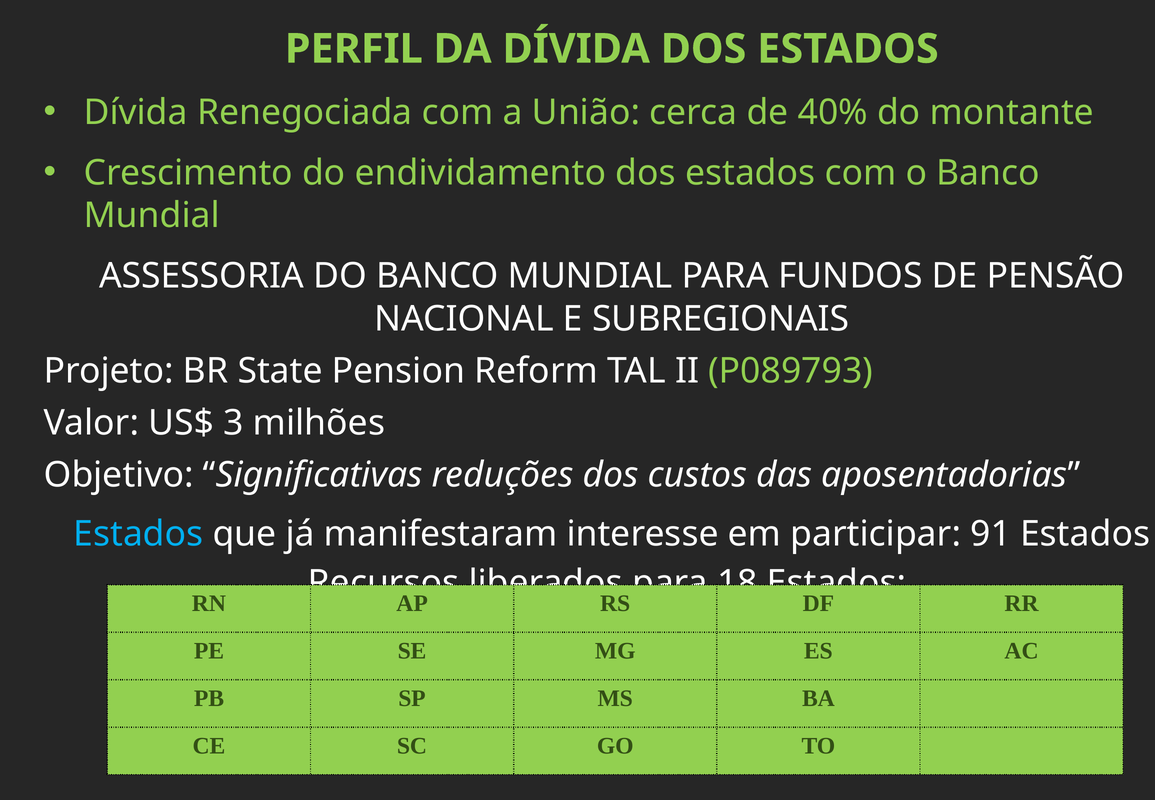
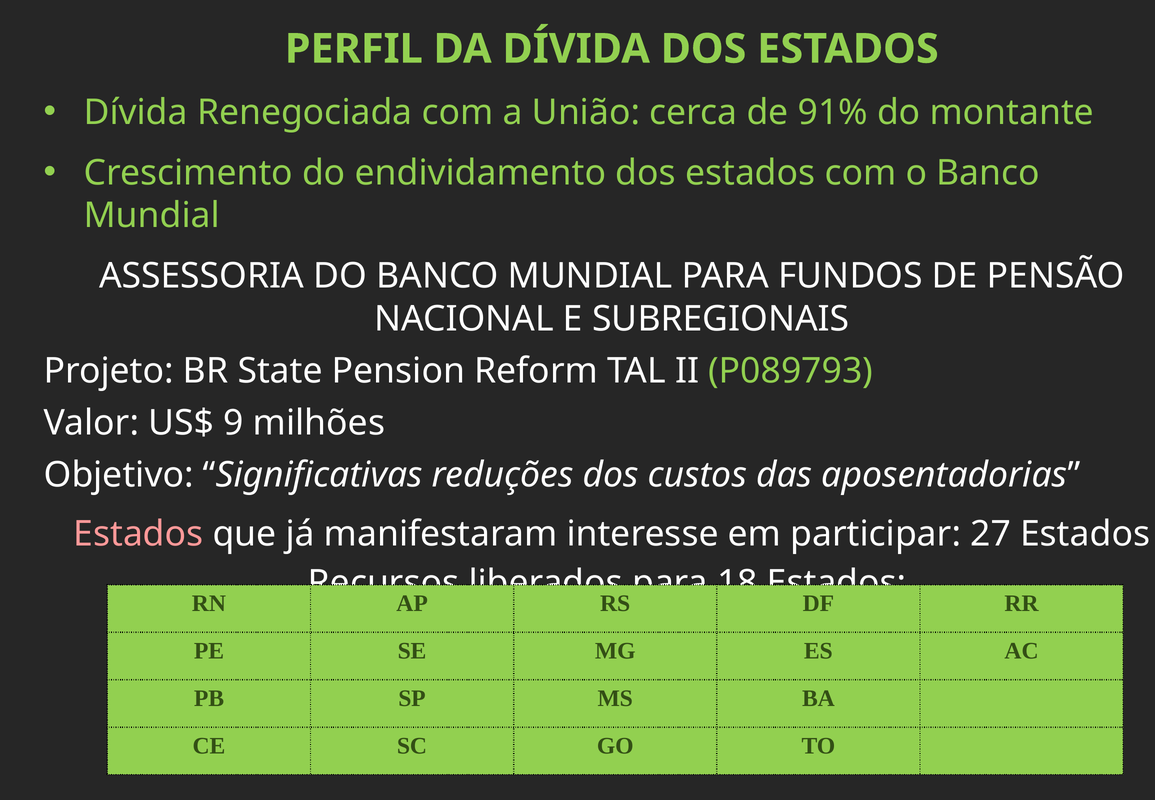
40%: 40% -> 91%
3: 3 -> 9
Estados at (138, 534) colour: light blue -> pink
91: 91 -> 27
